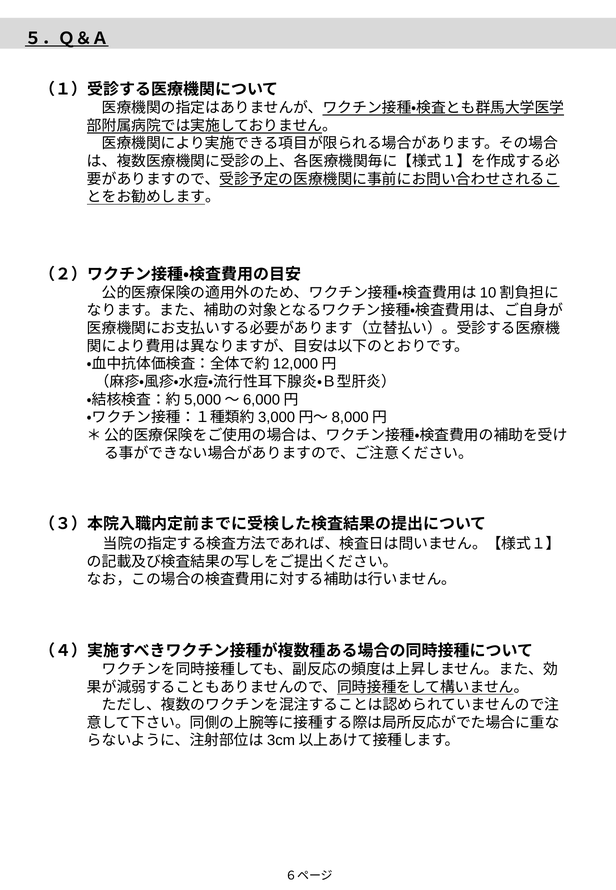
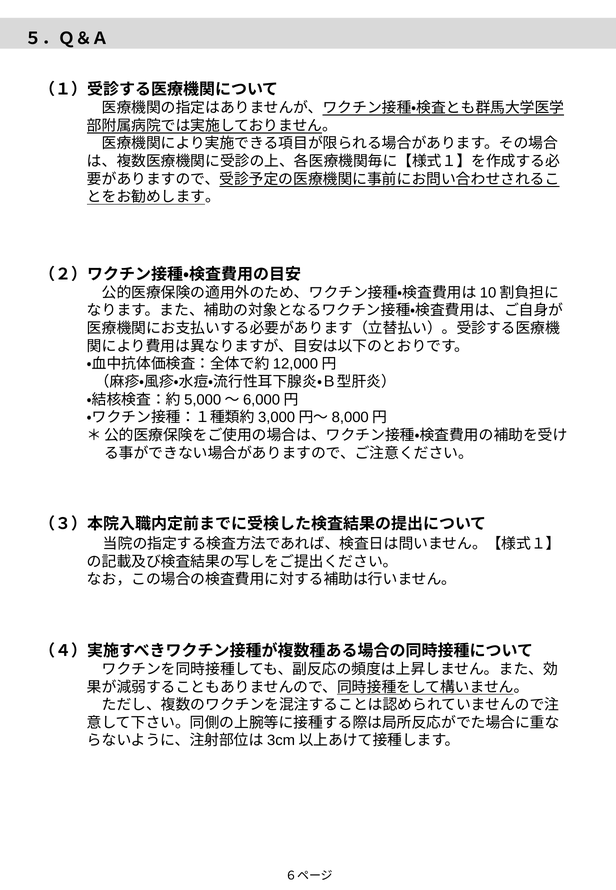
５．Ｑ＆Ａ underline: present -> none
